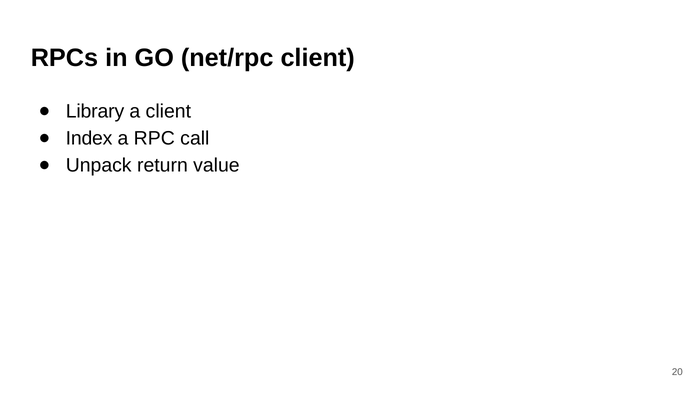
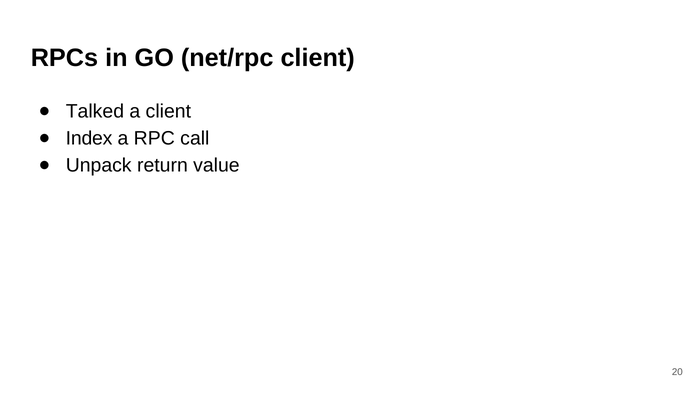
Library: Library -> Talked
